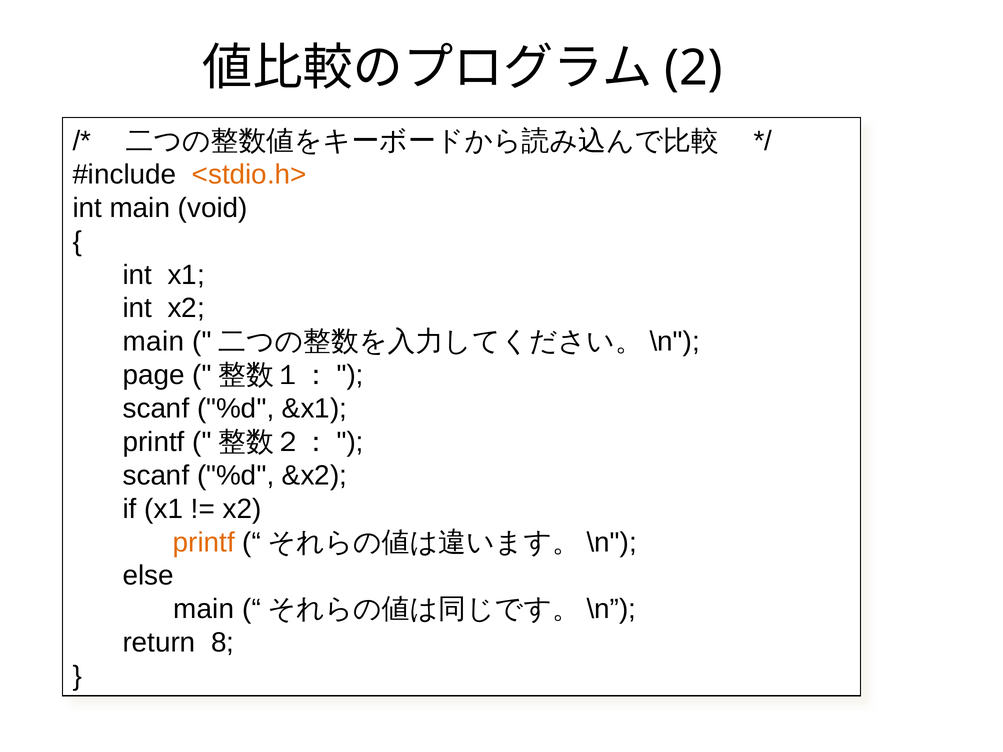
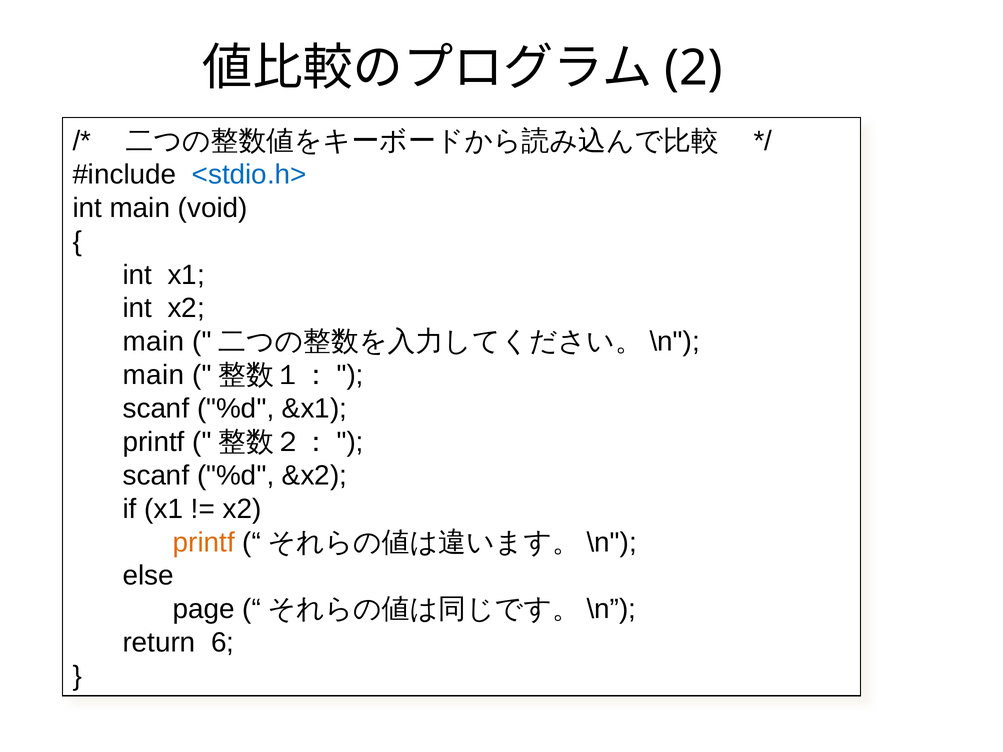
<stdio.h> colour: orange -> blue
page at (154, 375): page -> main
main at (204, 609): main -> page
8: 8 -> 6
